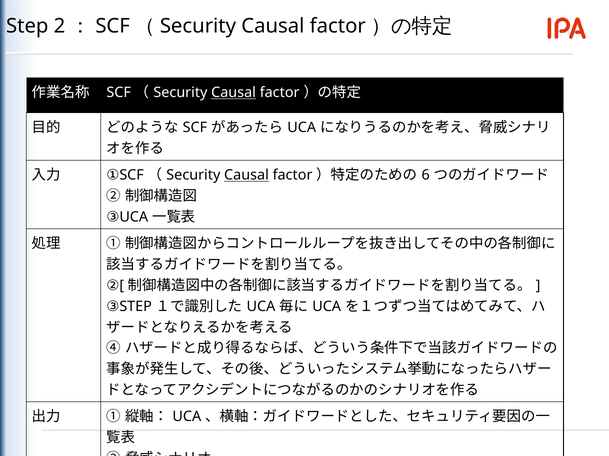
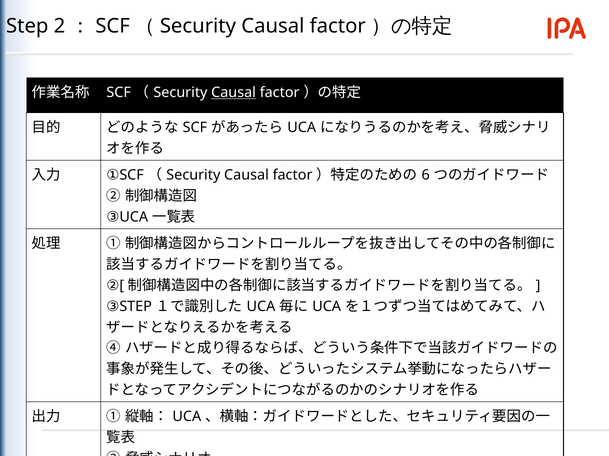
Causal at (246, 175) underline: present -> none
